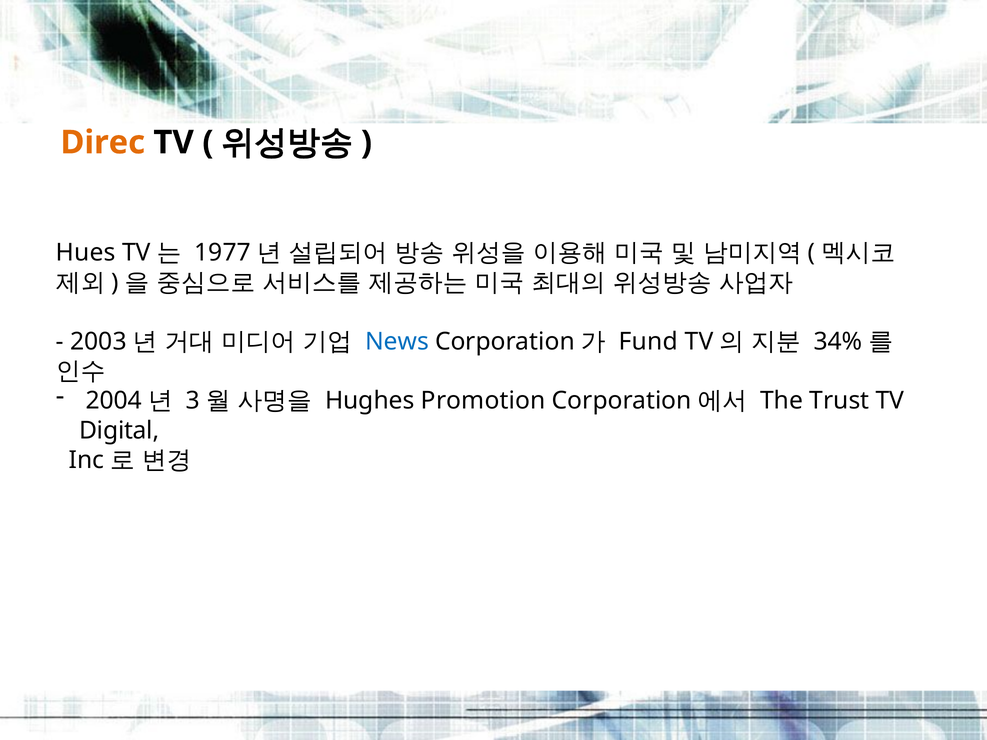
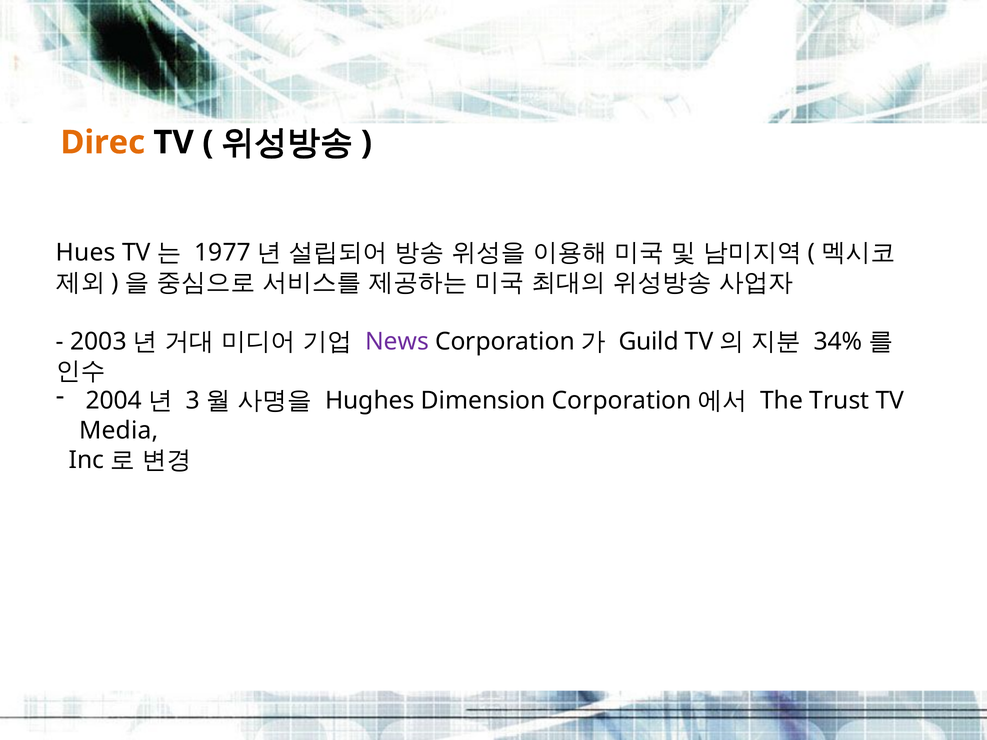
News colour: blue -> purple
Fund: Fund -> Guild
Promotion: Promotion -> Dimension
Digital: Digital -> Media
